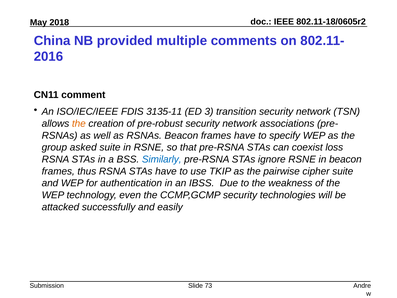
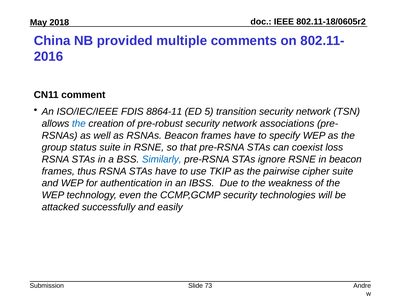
3135-11: 3135-11 -> 8864-11
3: 3 -> 5
the at (79, 123) colour: orange -> blue
asked: asked -> status
